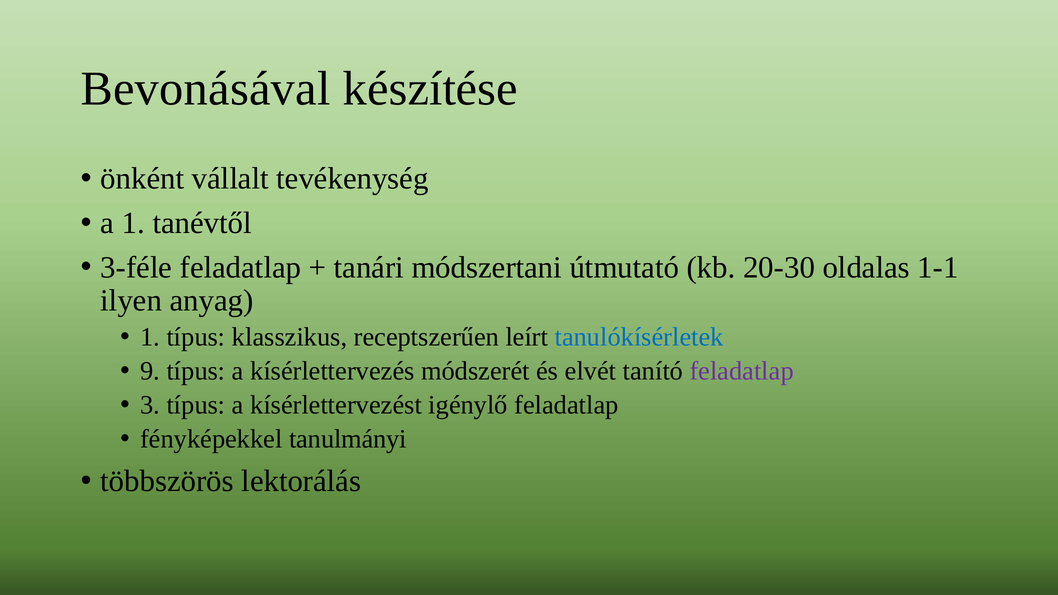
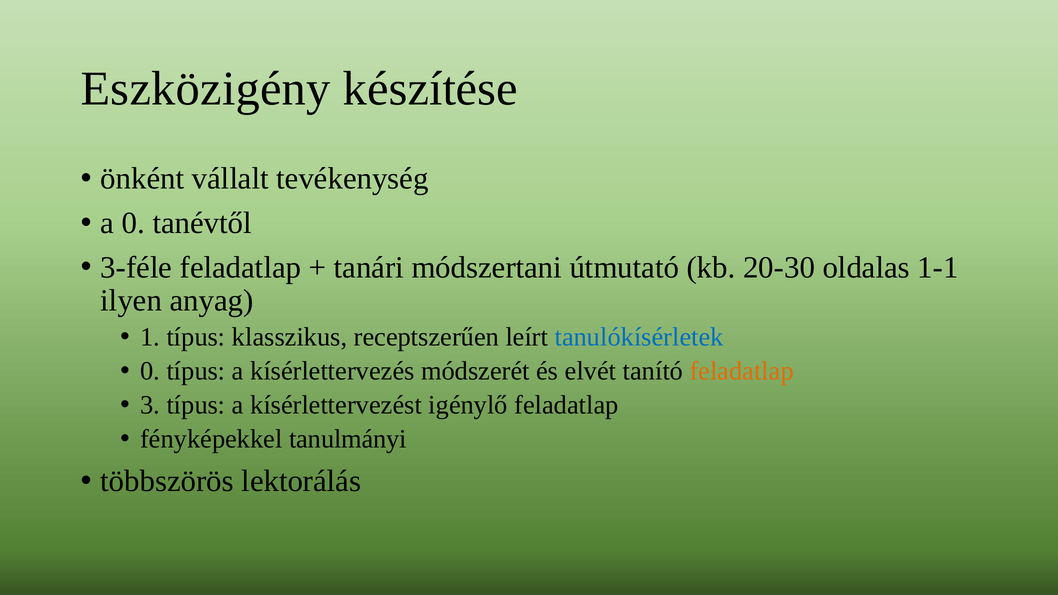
Bevonásával: Bevonásával -> Eszközigény
a 1: 1 -> 0
9 at (150, 371): 9 -> 0
feladatlap at (742, 371) colour: purple -> orange
